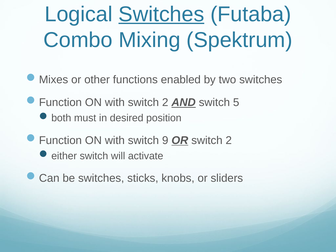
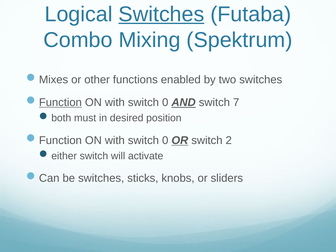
Function at (60, 102) underline: none -> present
2 at (165, 102): 2 -> 0
5: 5 -> 7
9 at (165, 140): 9 -> 0
